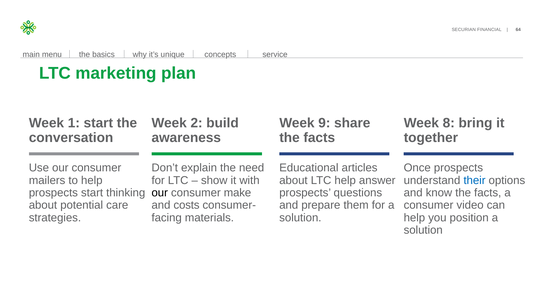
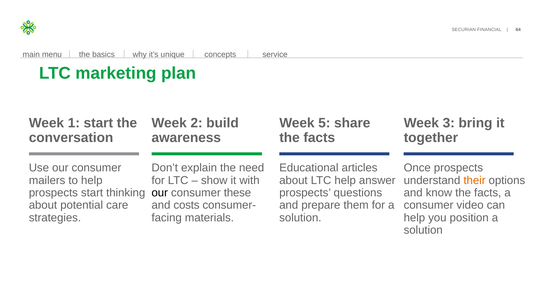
9: 9 -> 5
8: 8 -> 3
their colour: blue -> orange
make: make -> these
